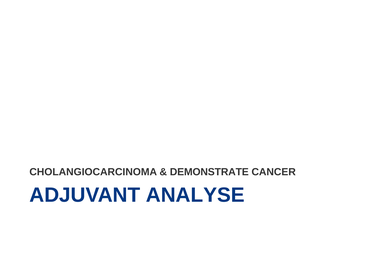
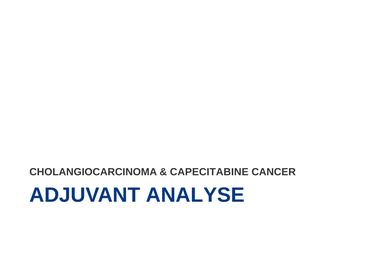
DEMONSTRATE: DEMONSTRATE -> CAPECITABINE
